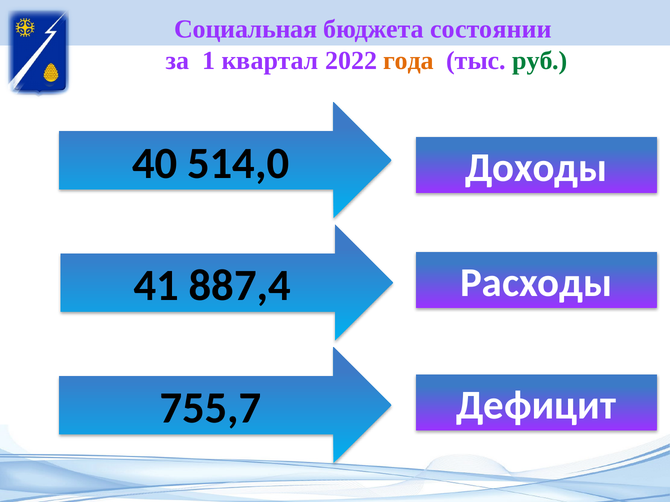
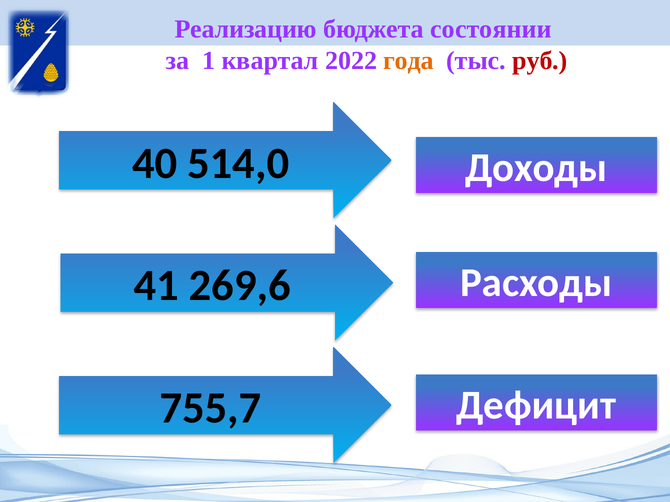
Социальная: Социальная -> Реализацию
руб colour: green -> red
887,4: 887,4 -> 269,6
